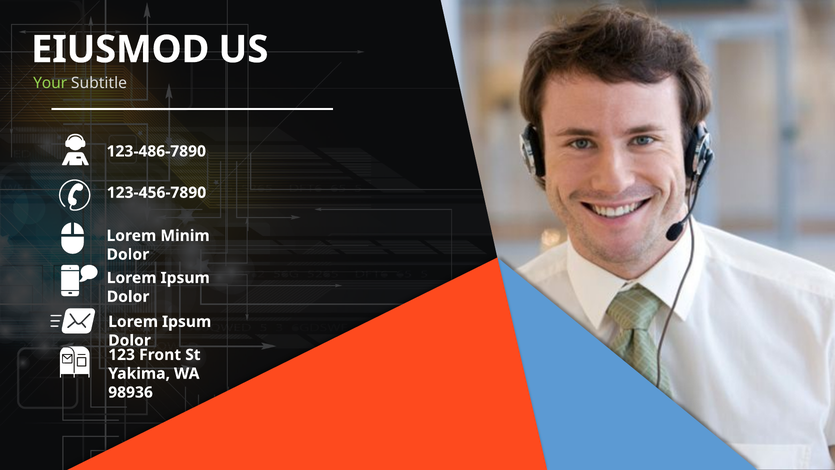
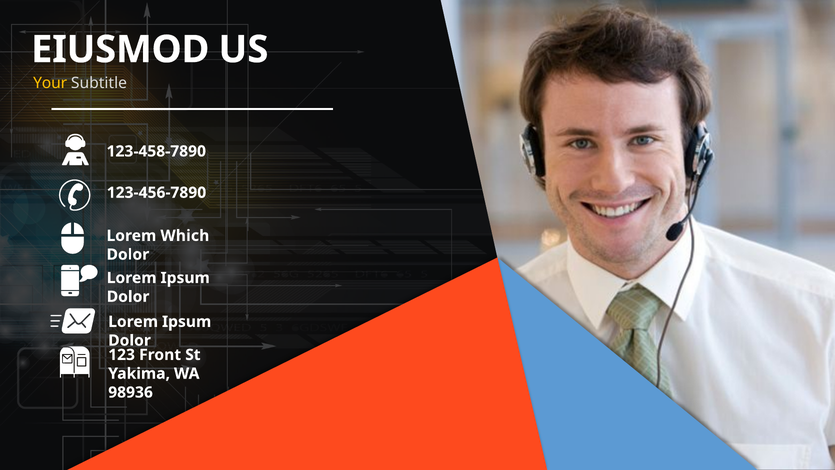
Your colour: light green -> yellow
123-486-7890: 123-486-7890 -> 123-458-7890
Minim: Minim -> Which
